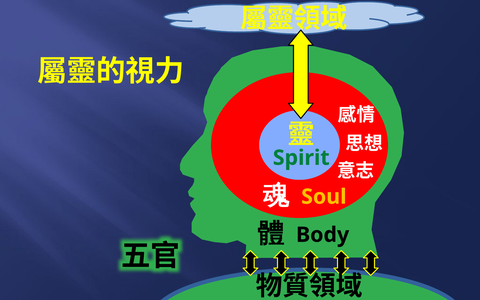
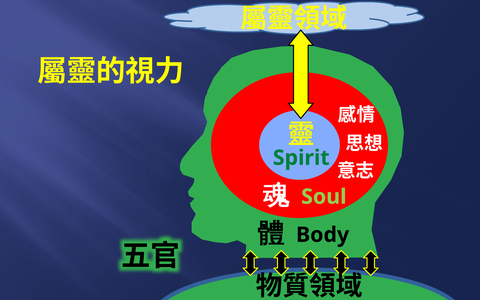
Soul colour: yellow -> light green
